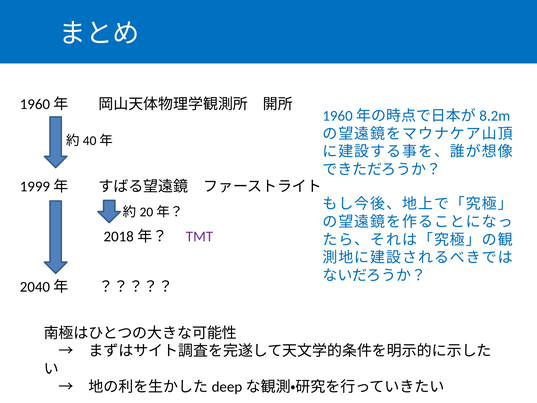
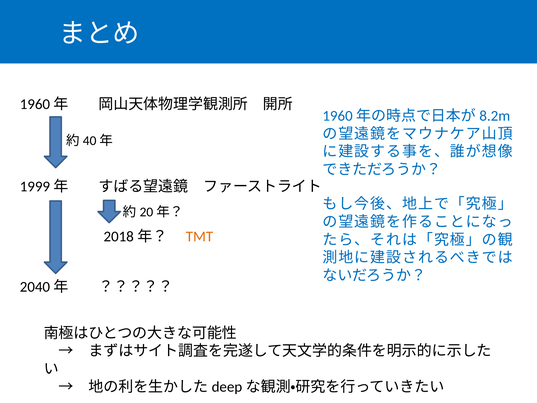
TMT colour: purple -> orange
